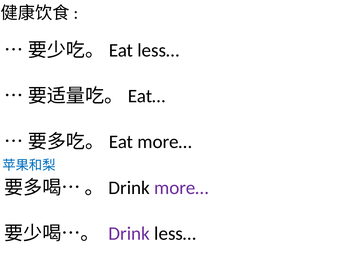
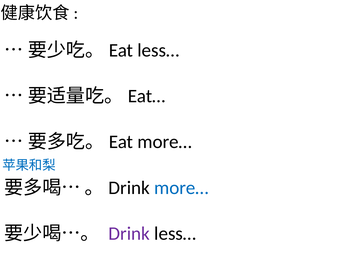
more… at (181, 188) colour: purple -> blue
